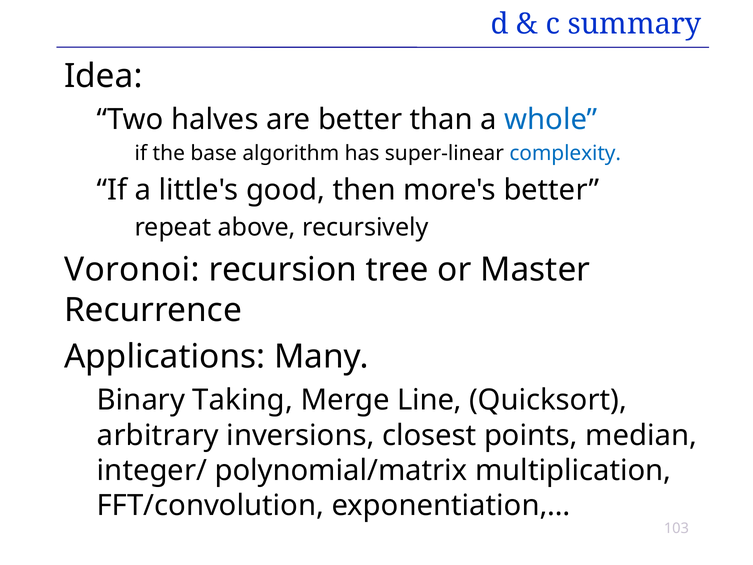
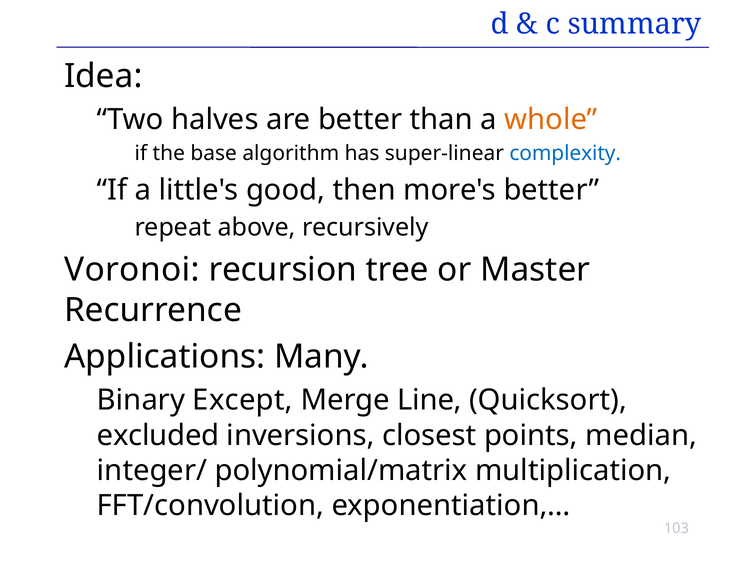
whole colour: blue -> orange
Taking: Taking -> Except
arbitrary: arbitrary -> excluded
